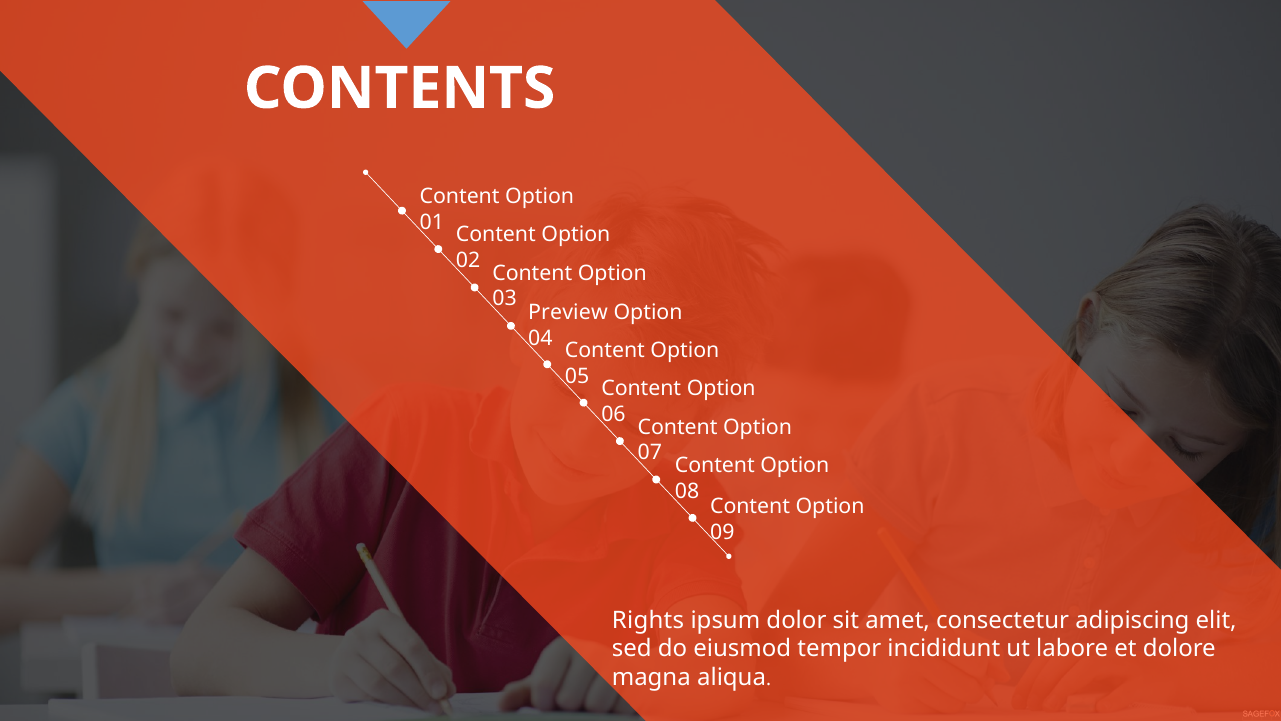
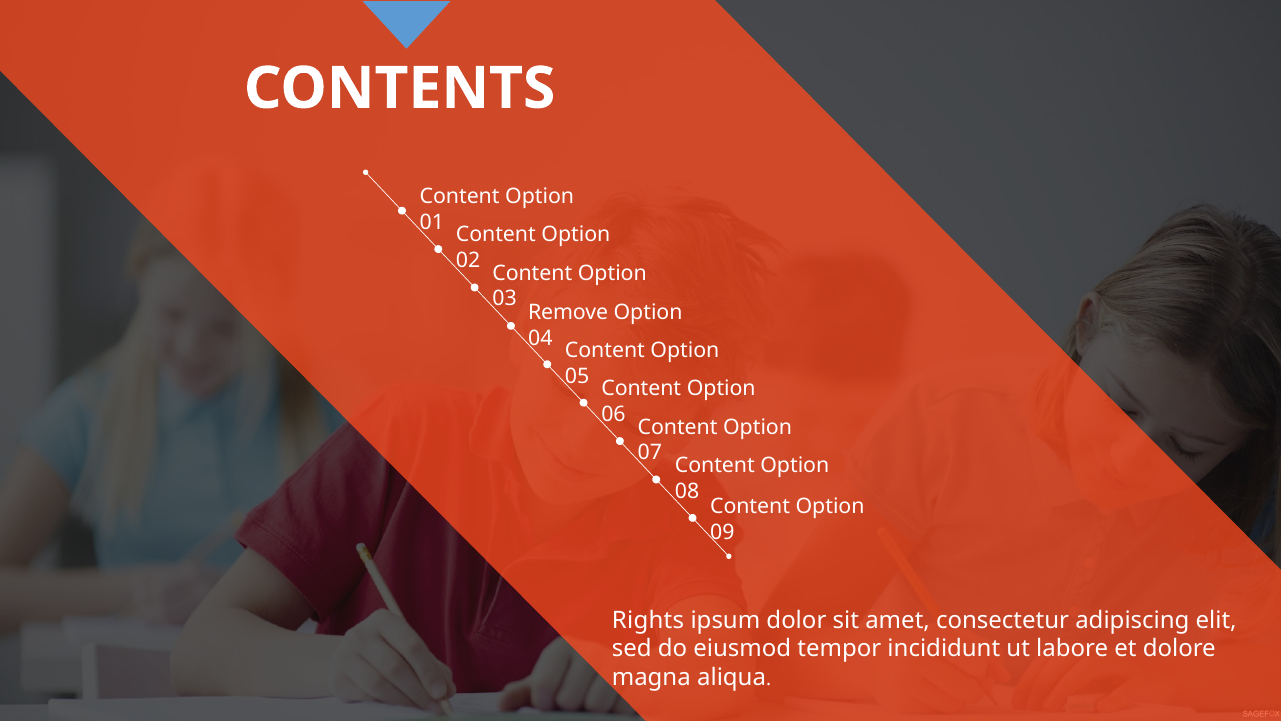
Preview: Preview -> Remove
